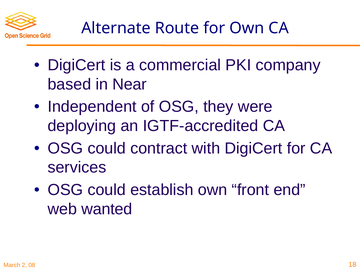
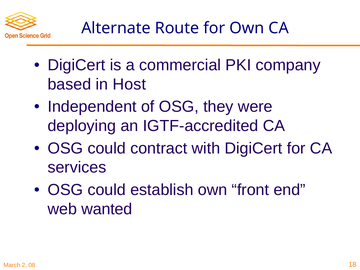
Near: Near -> Host
